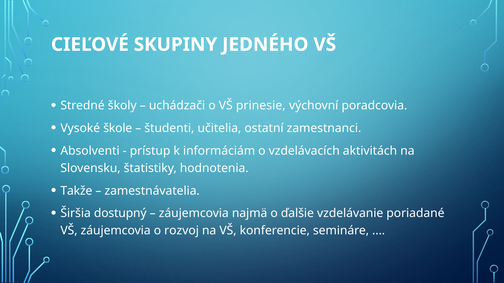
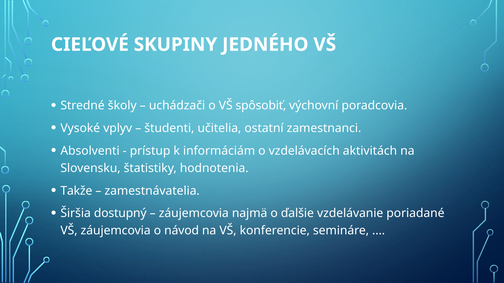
prinesie: prinesie -> spôsobiť
škole: škole -> vplyv
rozvoj: rozvoj -> návod
